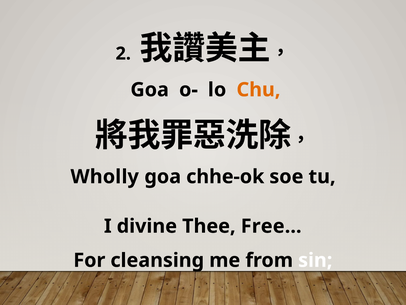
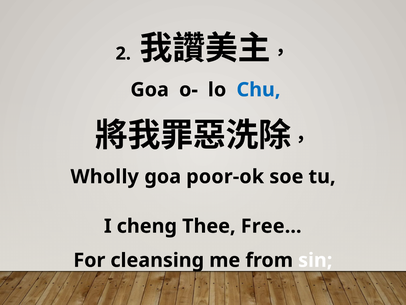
Chu colour: orange -> blue
chhe-ok: chhe-ok -> poor-ok
divine: divine -> cheng
